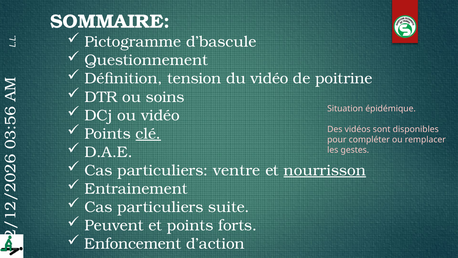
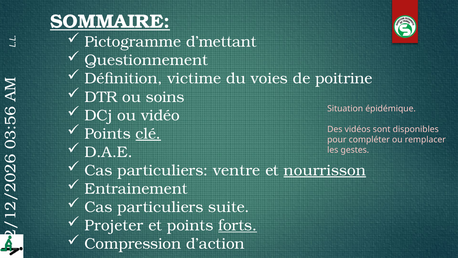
SOMMAIRE underline: none -> present
d’bascule: d’bascule -> d’mettant
tension: tension -> victime
du vidéo: vidéo -> voies
Peuvent: Peuvent -> Projeter
forts underline: none -> present
Enfoncement: Enfoncement -> Compression
